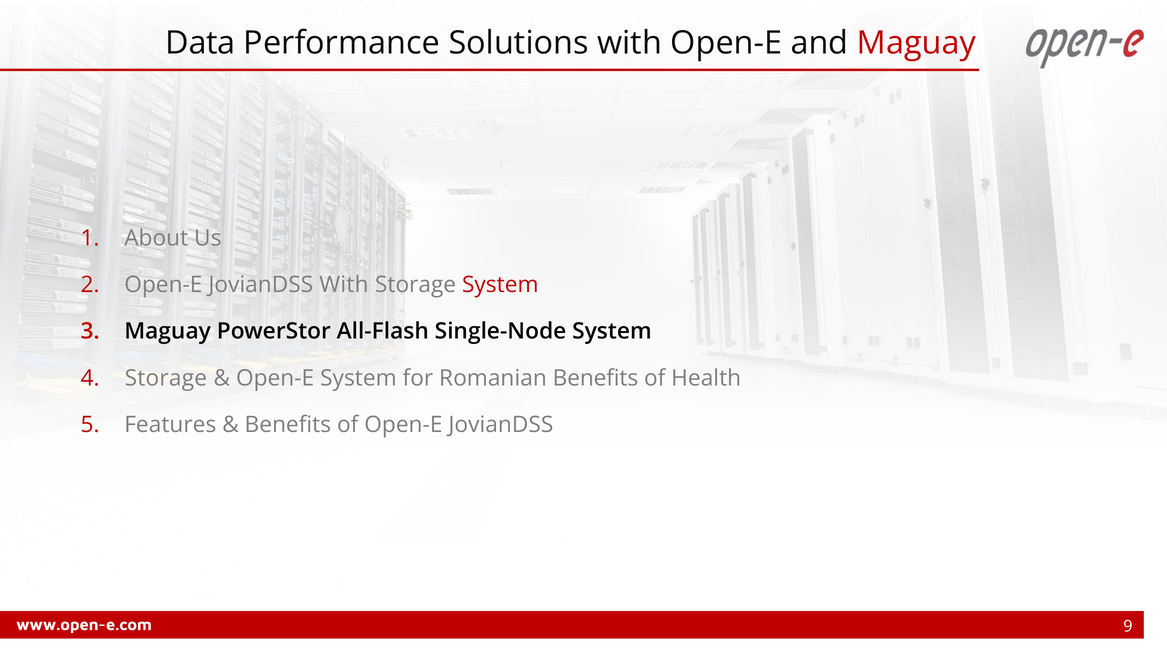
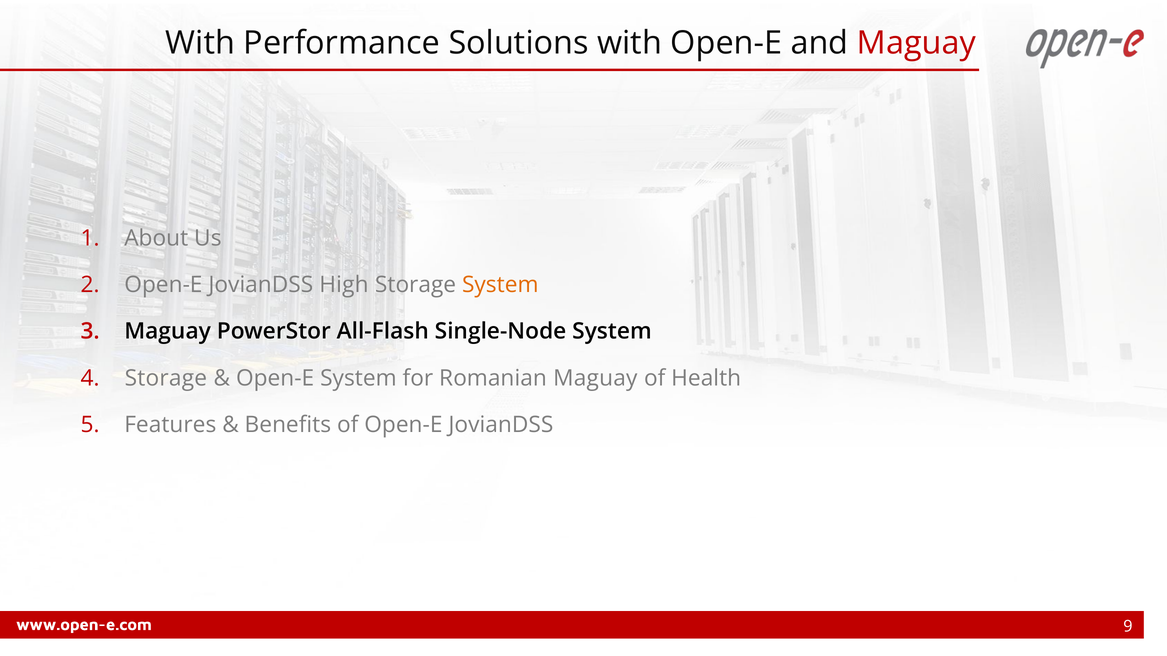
Data at (200, 43): Data -> With
JovianDSS With: With -> High
System at (500, 285) colour: red -> orange
Romanian Benefits: Benefits -> Maguay
